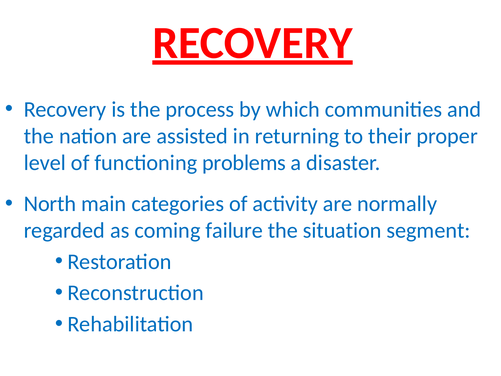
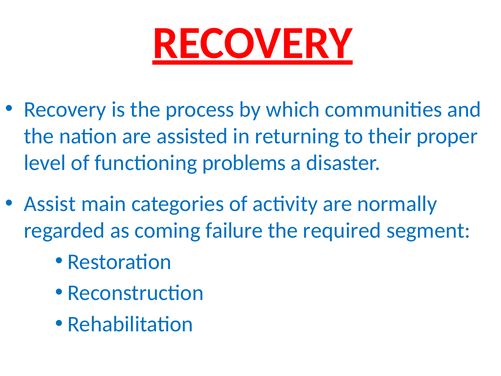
North: North -> Assist
situation: situation -> required
